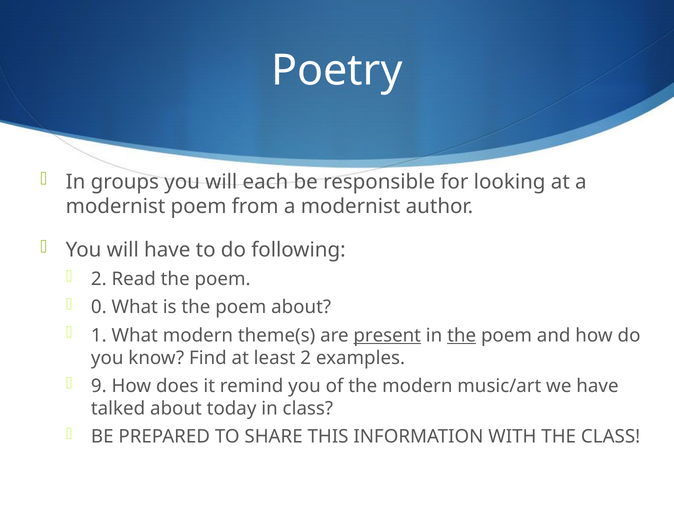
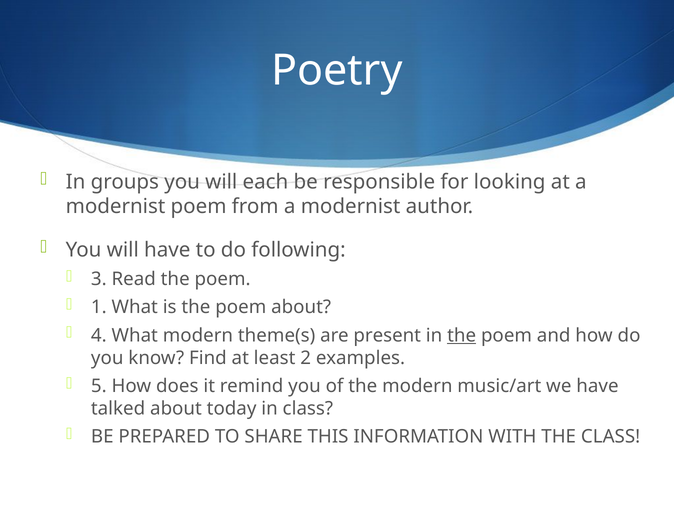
2 at (99, 279): 2 -> 3
0: 0 -> 1
1: 1 -> 4
present underline: present -> none
9: 9 -> 5
